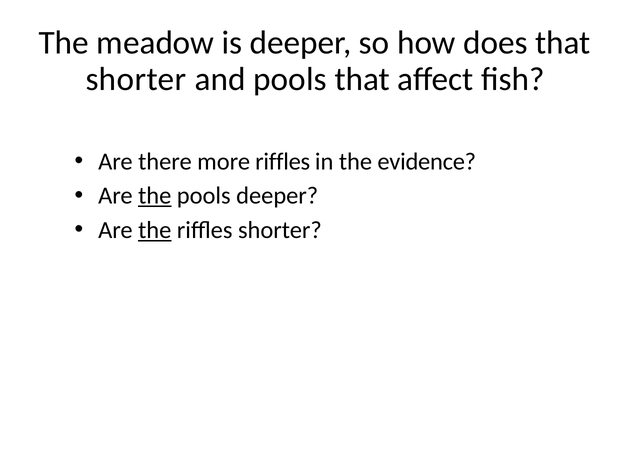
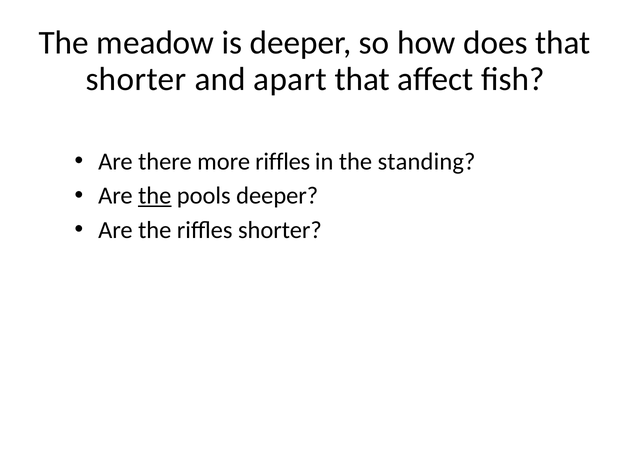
and pools: pools -> apart
evidence: evidence -> standing
the at (155, 230) underline: present -> none
